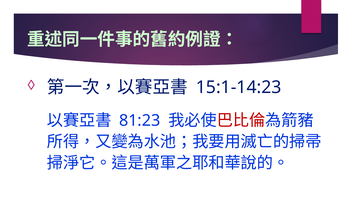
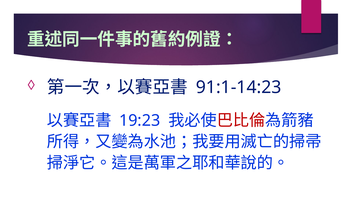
15:1-14:23: 15:1-14:23 -> 91:1-14:23
81:23: 81:23 -> 19:23
